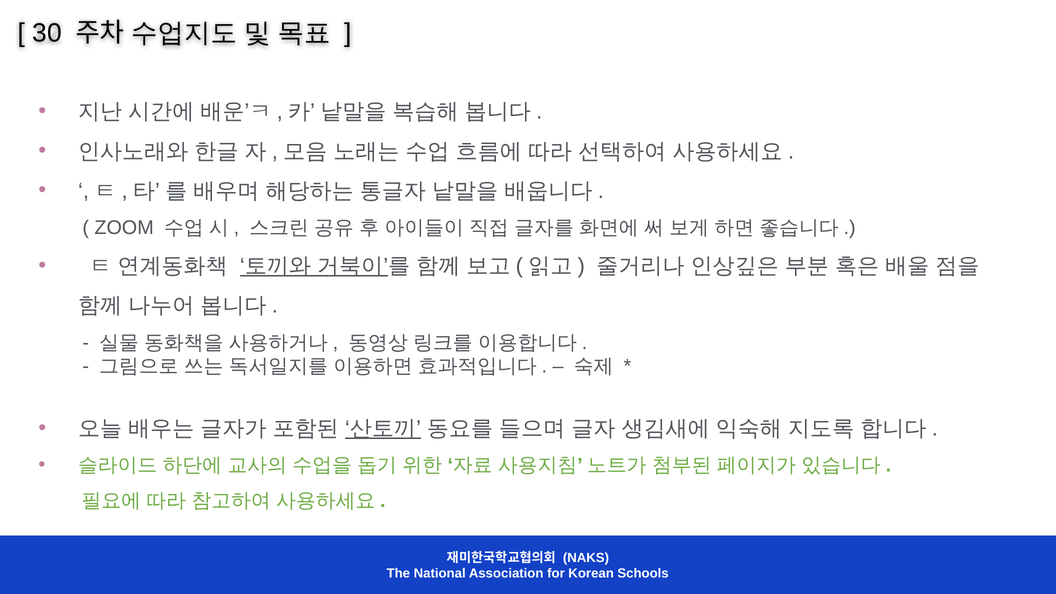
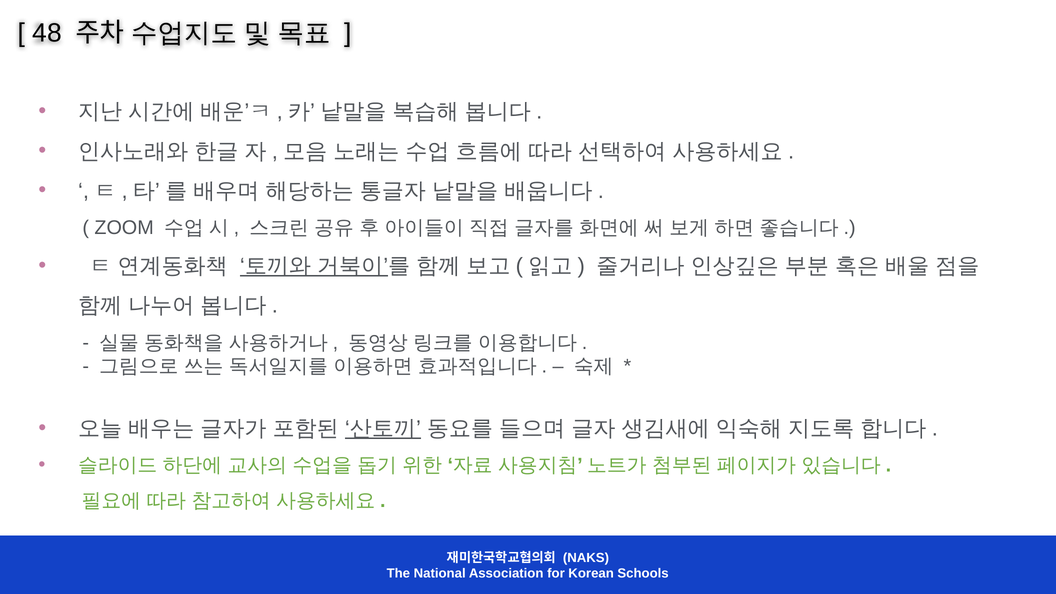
30: 30 -> 48
